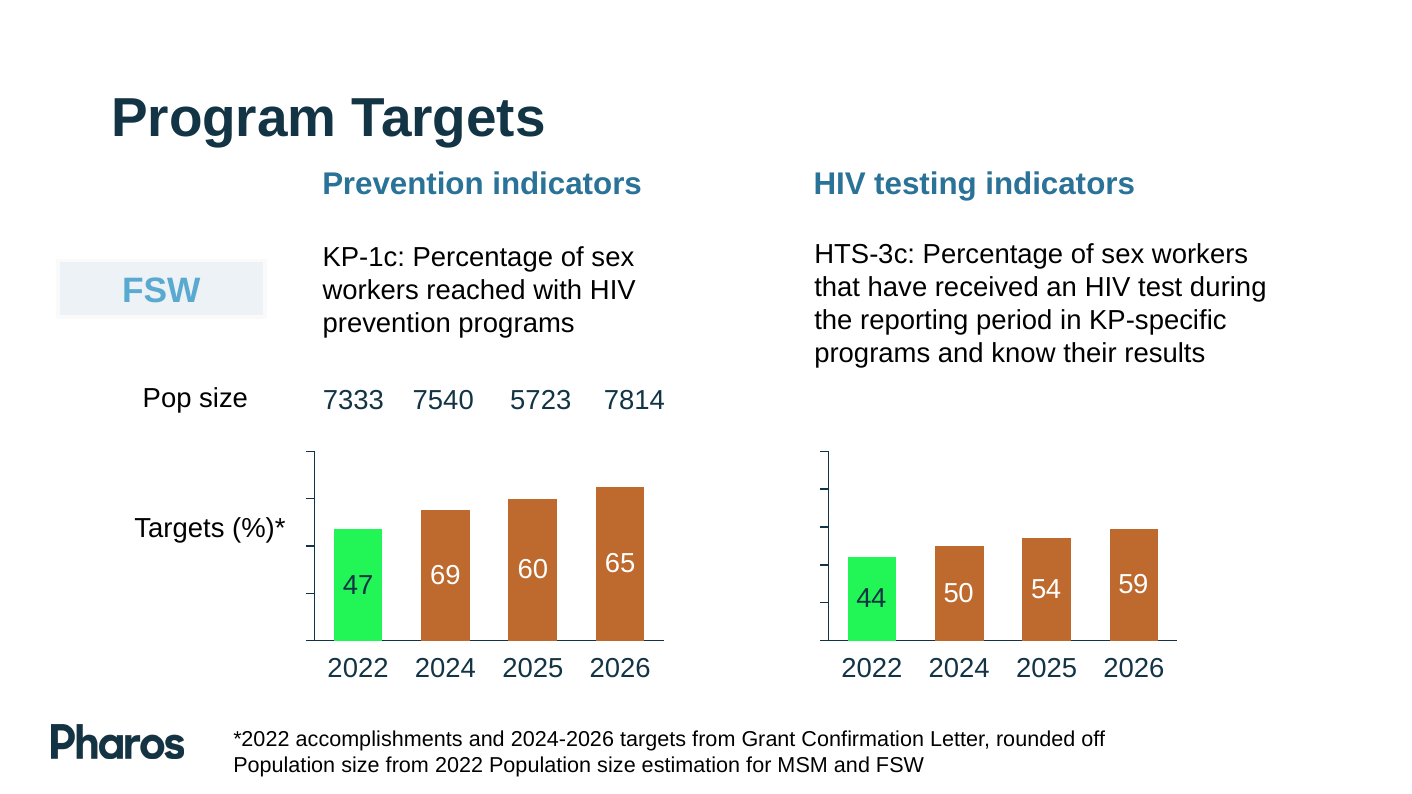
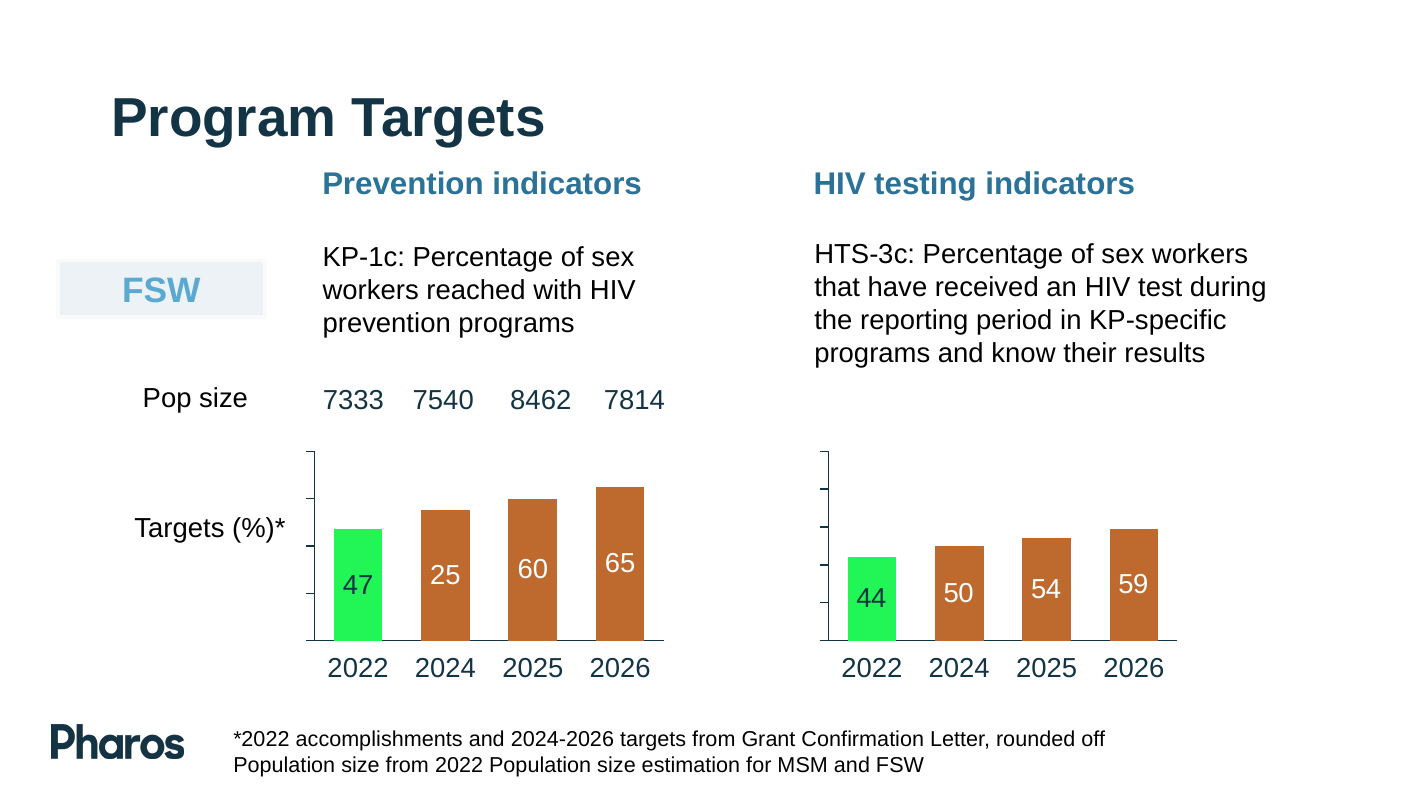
5723: 5723 -> 8462
69: 69 -> 25
